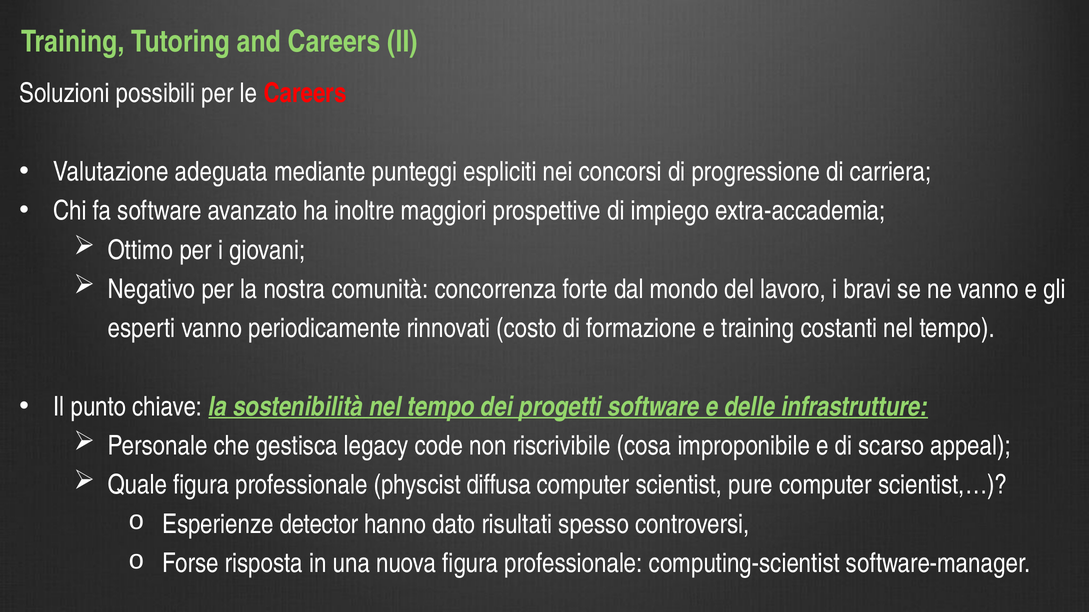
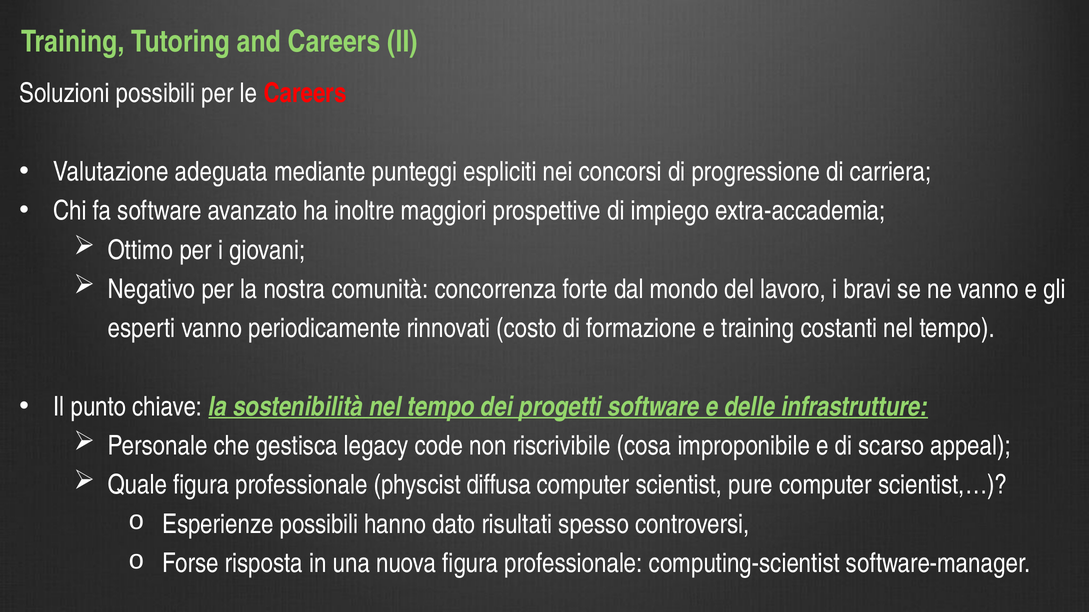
Esperienze detector: detector -> possibili
